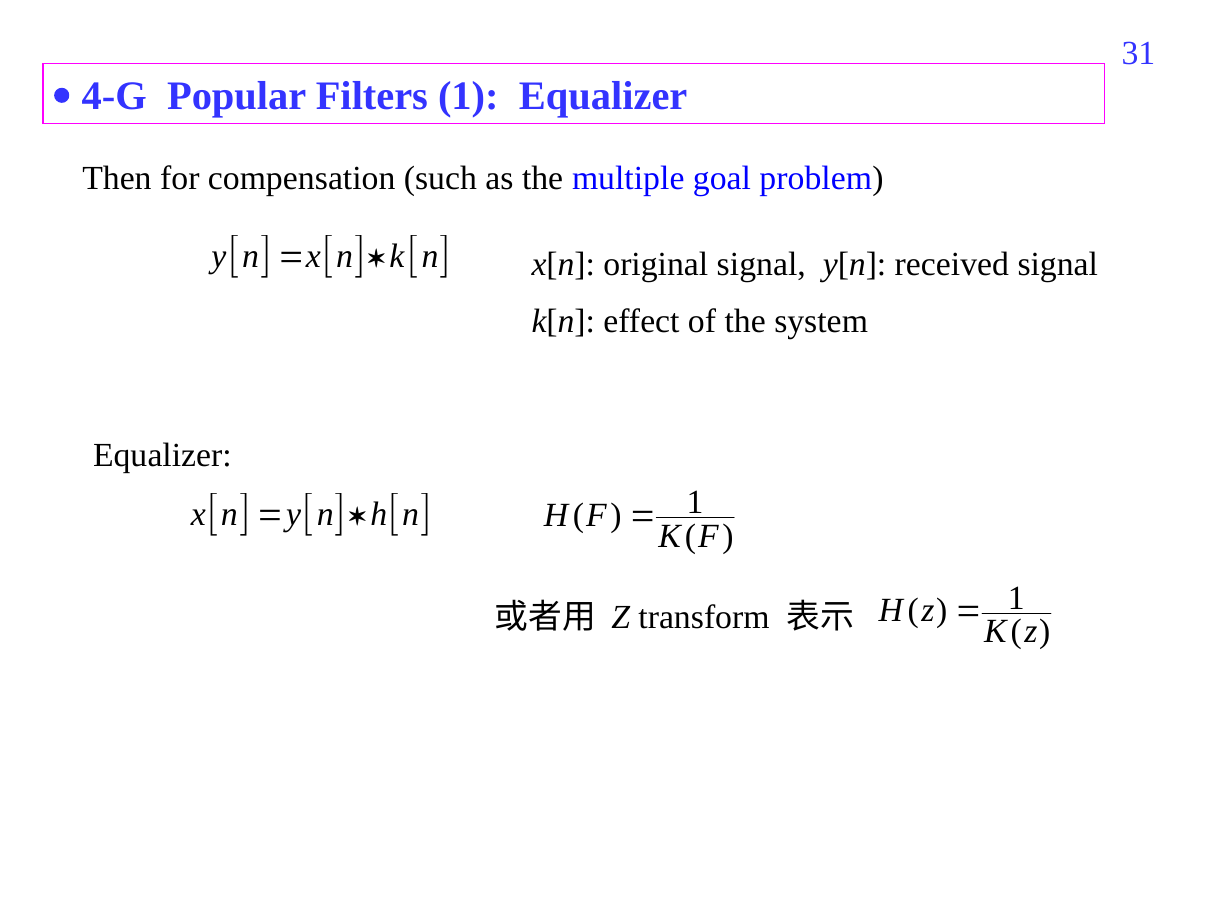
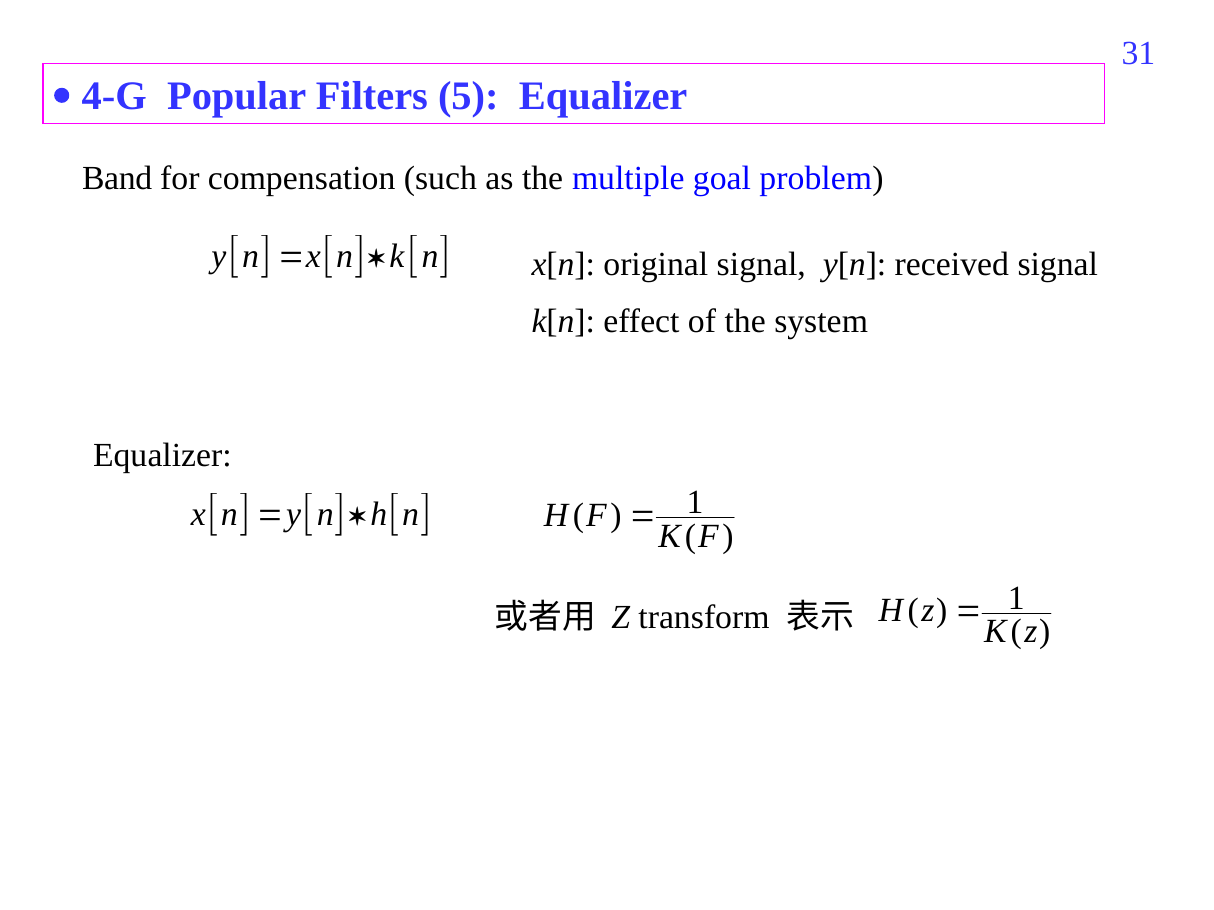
Filters 1: 1 -> 5
Then: Then -> Band
